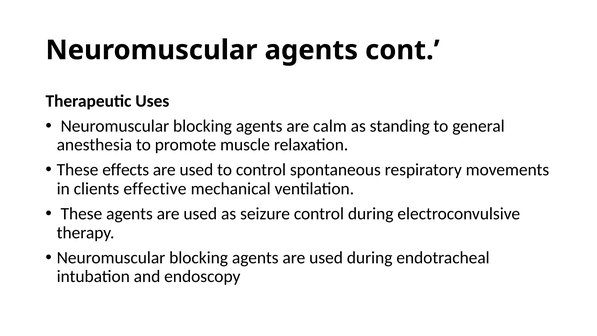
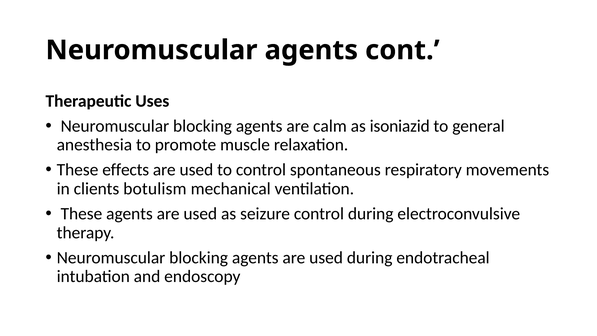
standing: standing -> isoniazid
effective: effective -> botulism
